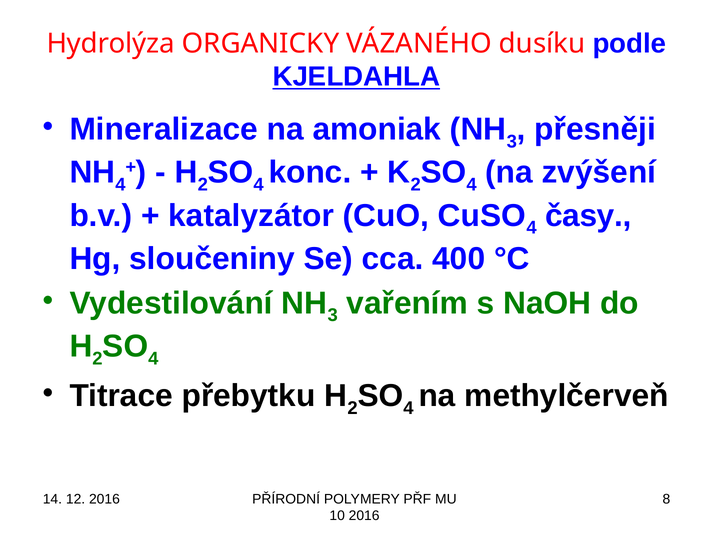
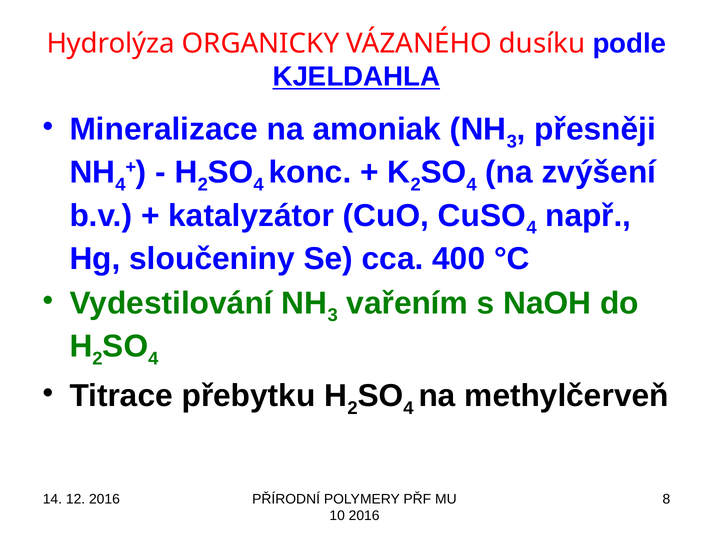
časy: časy -> např
